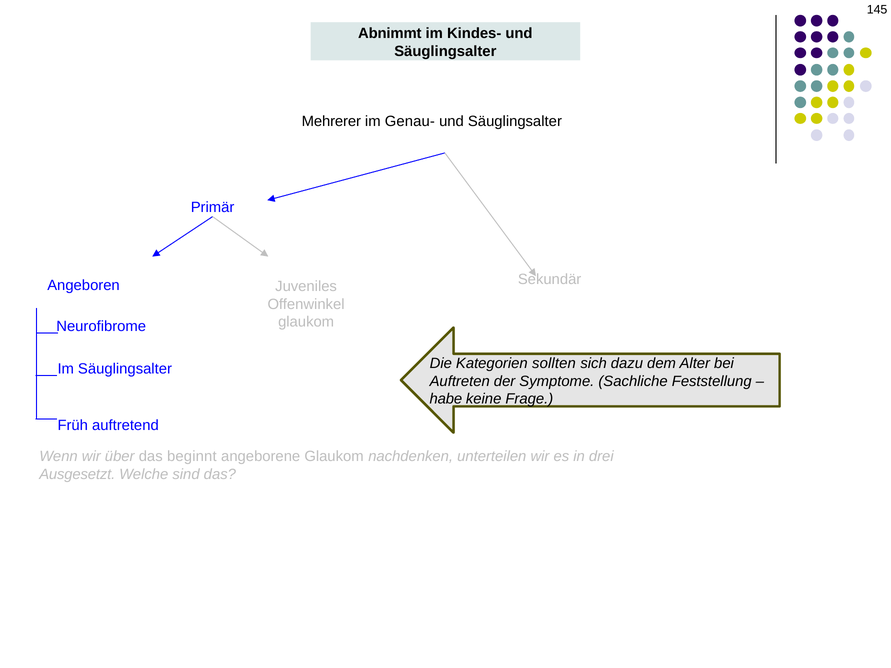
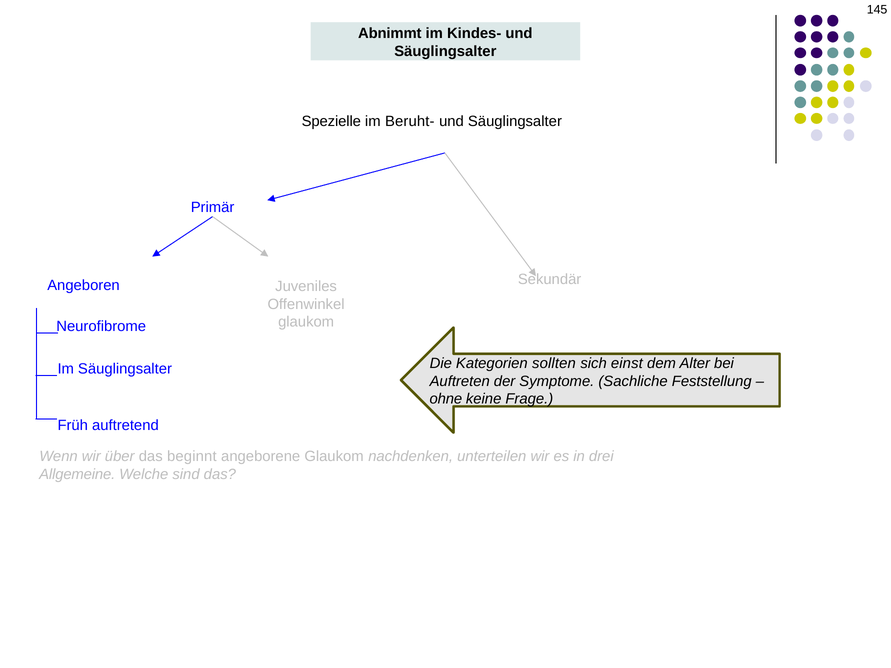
Mehrerer: Mehrerer -> Spezielle
Genau-: Genau- -> Beruht-
dazu: dazu -> einst
habe: habe -> ohne
Ausgesetzt: Ausgesetzt -> Allgemeine
